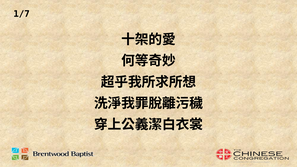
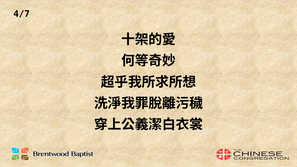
1/7: 1/7 -> 4/7
